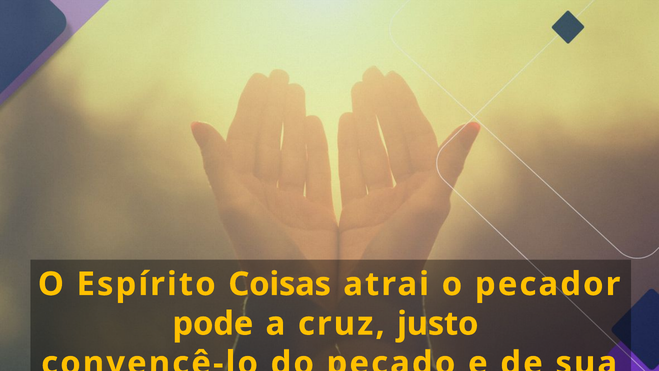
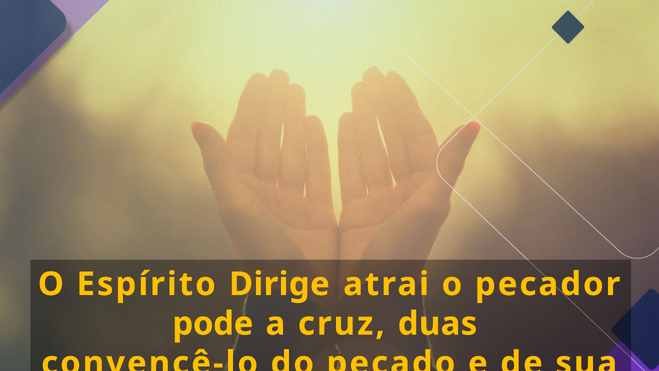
Coisas: Coisas -> Dirige
justo: justo -> duas
